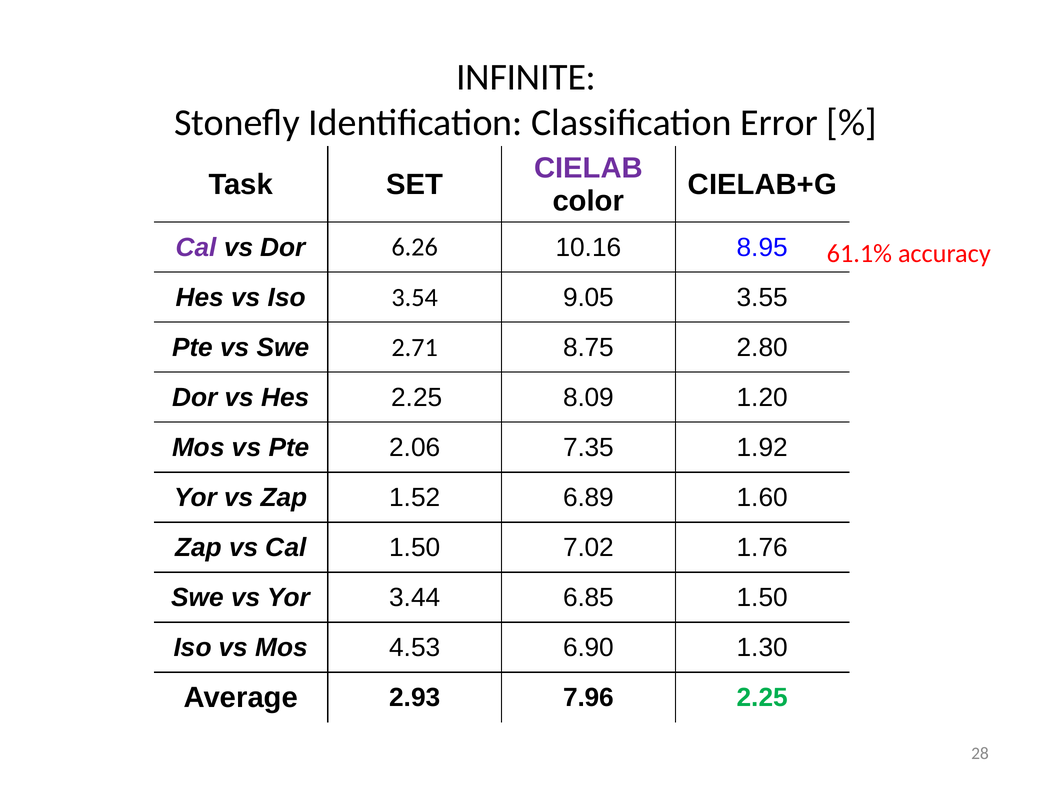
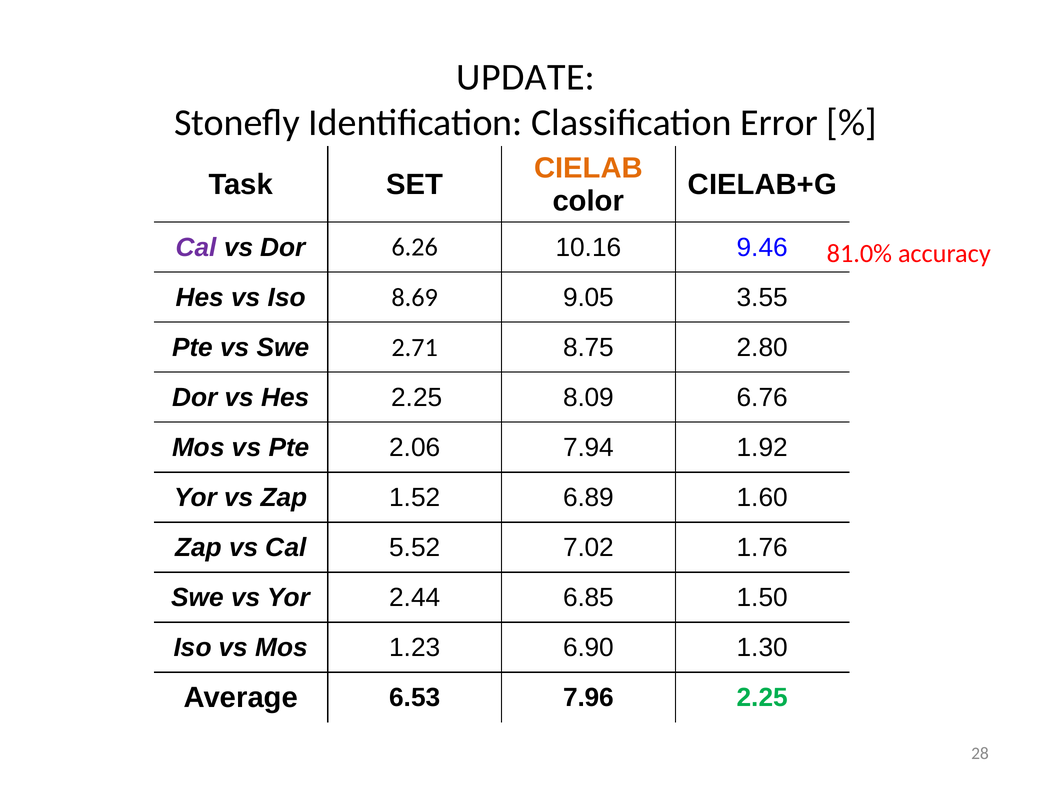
INFINITE: INFINITE -> UPDATE
CIELAB colour: purple -> orange
8.95: 8.95 -> 9.46
61.1%: 61.1% -> 81.0%
3.54: 3.54 -> 8.69
1.20: 1.20 -> 6.76
7.35: 7.35 -> 7.94
Cal 1.50: 1.50 -> 5.52
3.44: 3.44 -> 2.44
4.53: 4.53 -> 1.23
2.93: 2.93 -> 6.53
